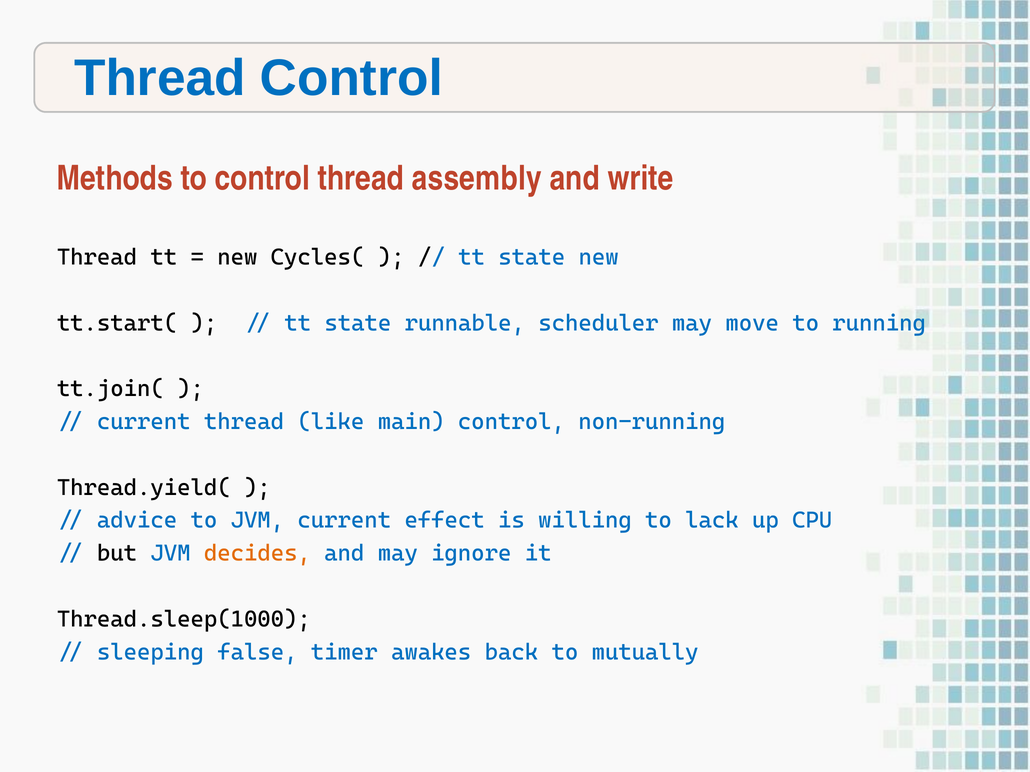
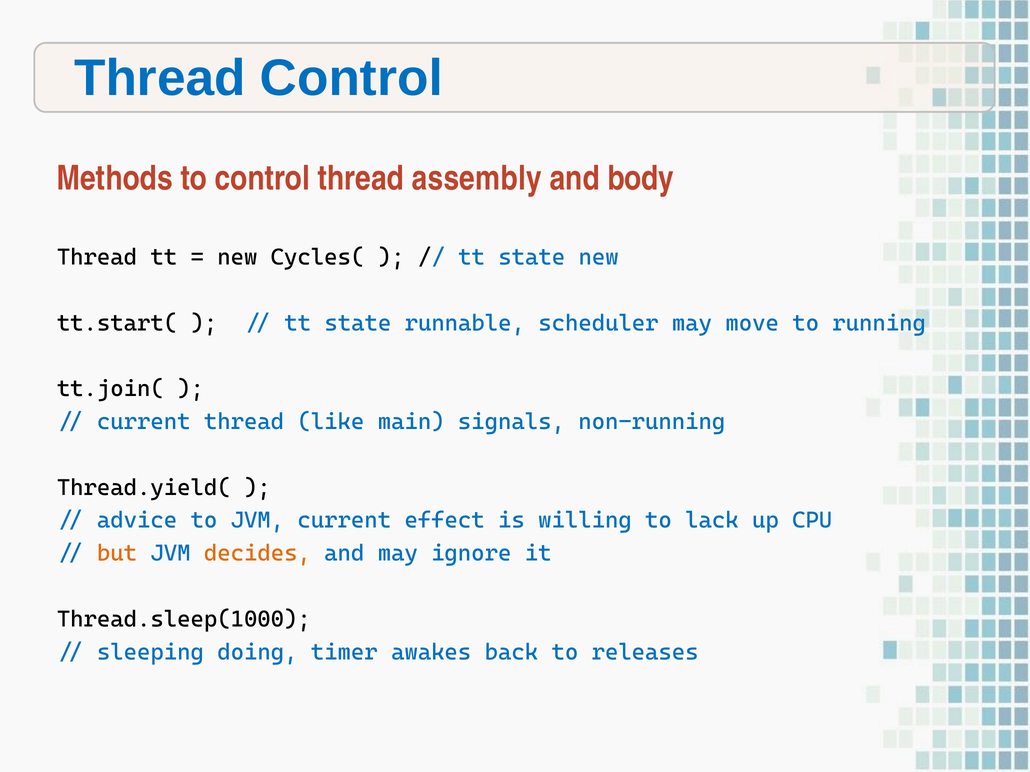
write: write -> body
main control: control -> signals
but colour: black -> orange
false: false -> doing
mutually: mutually -> releases
